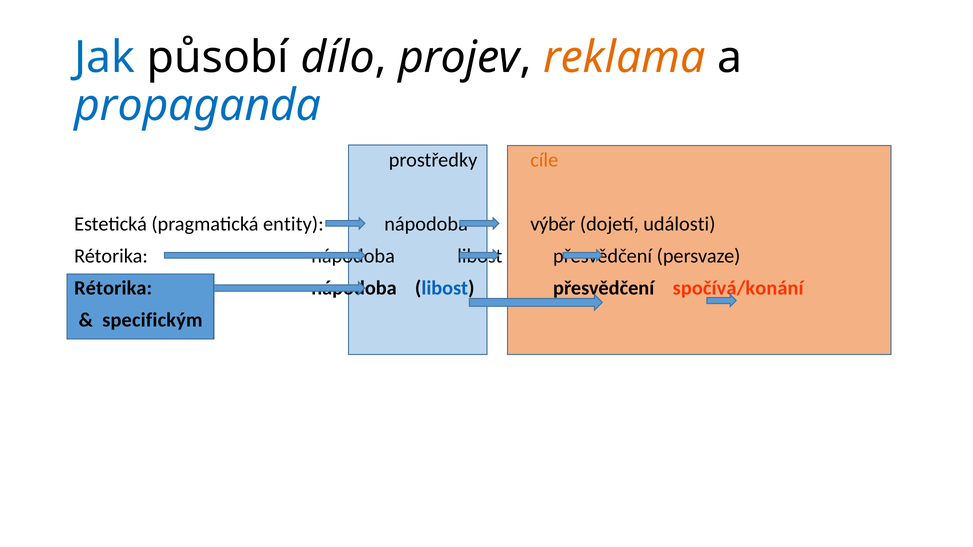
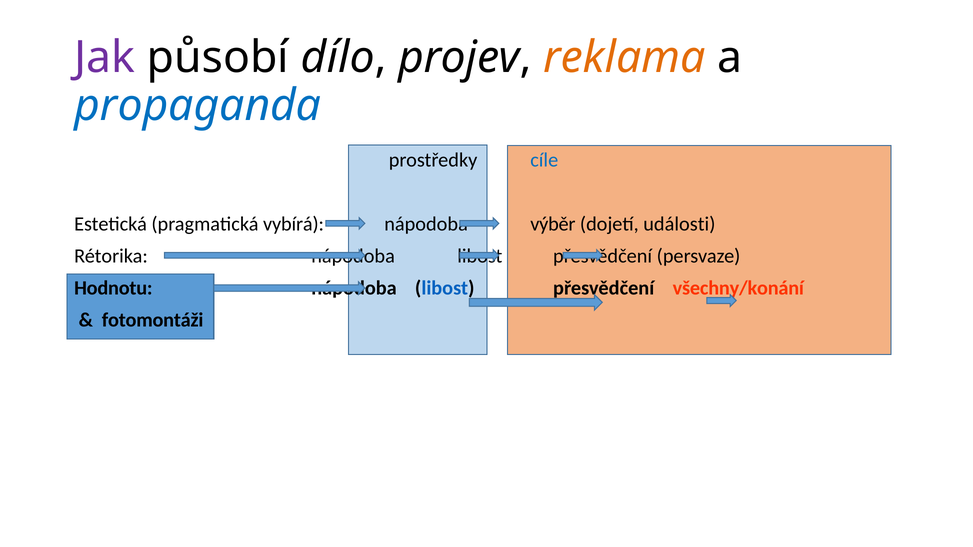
Jak colour: blue -> purple
cíle colour: orange -> blue
entity: entity -> vybírá
Rétorika at (113, 288): Rétorika -> Hodnotu
spočívá/konání: spočívá/konání -> všechny/konání
specifickým: specifickým -> fotomontáži
